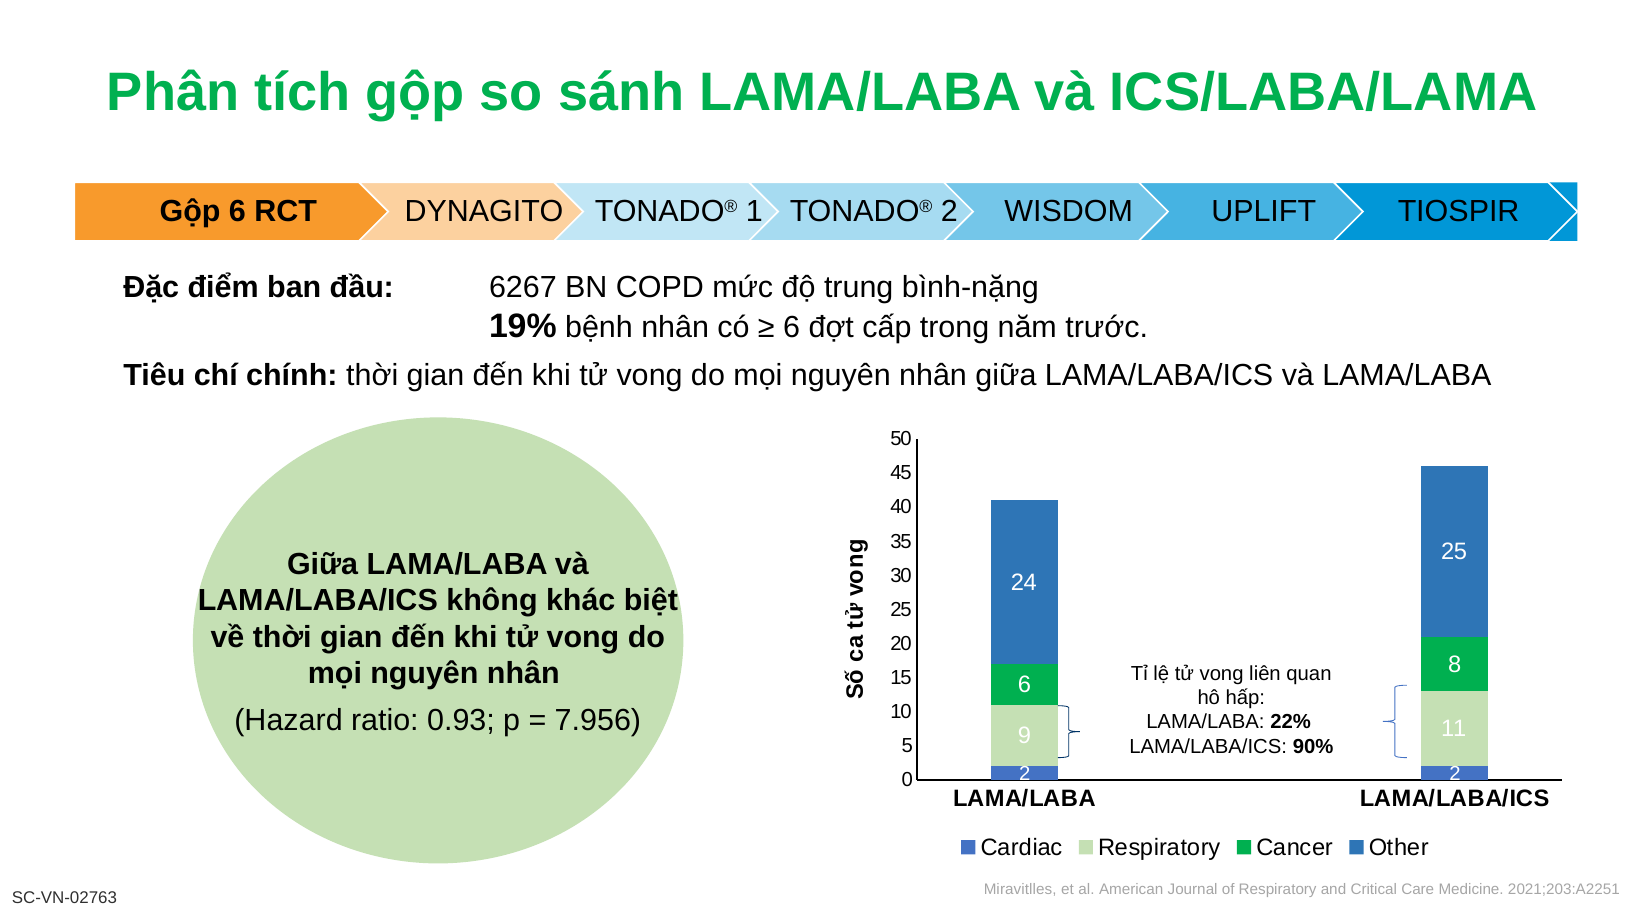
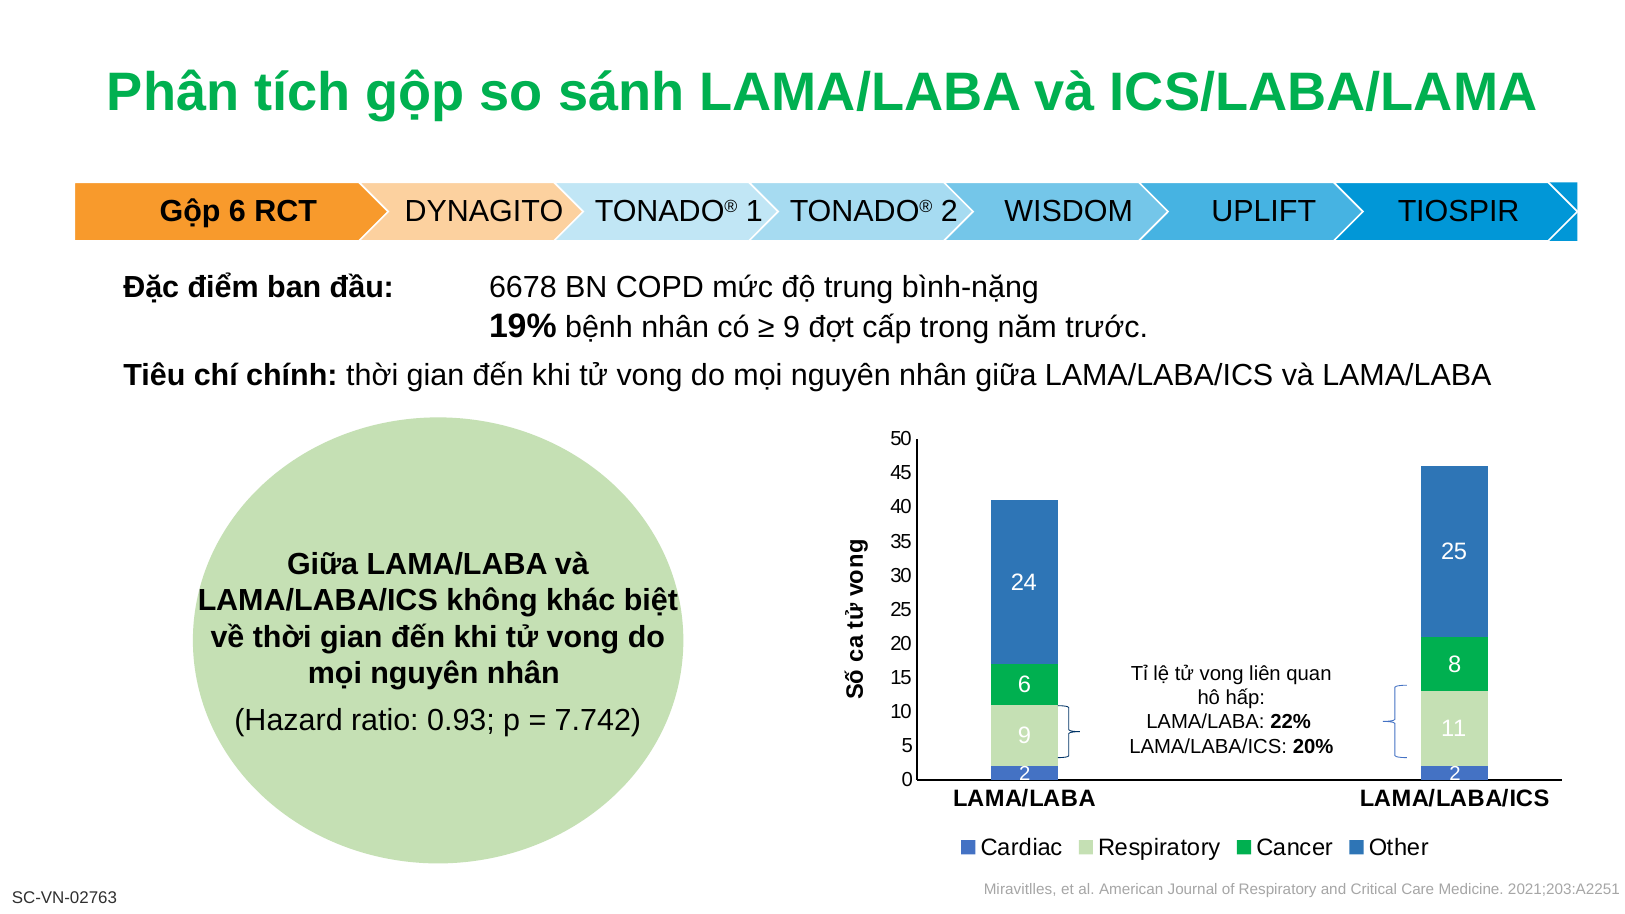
6267: 6267 -> 6678
6 at (792, 328): 6 -> 9
7.956: 7.956 -> 7.742
90%: 90% -> 20%
